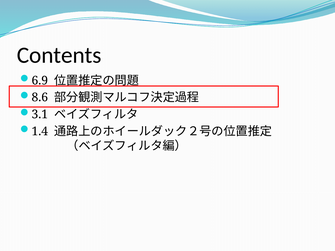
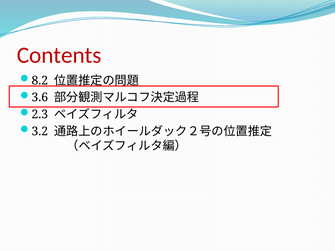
Contents colour: black -> red
6.9: 6.9 -> 8.2
8.6: 8.6 -> 3.6
3.1: 3.1 -> 2.3
1.4: 1.4 -> 3.2
